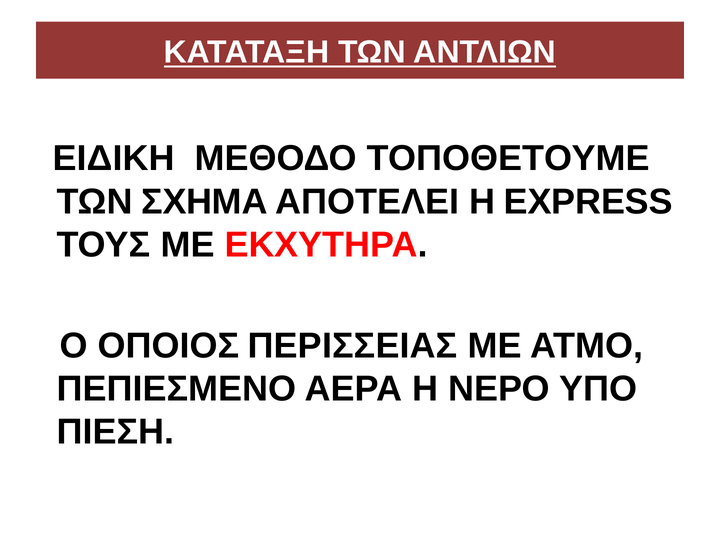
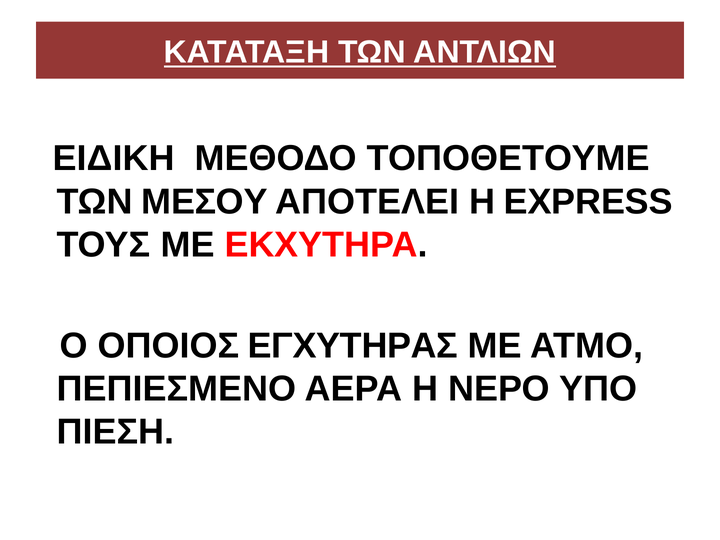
ΣΧΗΜΑ: ΣΧΗΜΑ -> ΜΕΣΟΥ
ΠΕΡΙΣΣΕΙΑΣ: ΠΕΡΙΣΣΕΙΑΣ -> ΕΓΧΥΤΗΡΑΣ
